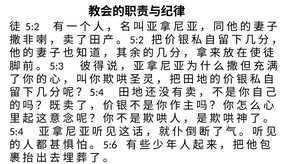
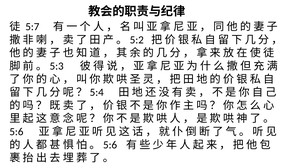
5:2: 5:2 -> 5:7
5:4: 5:4 -> 5:6
